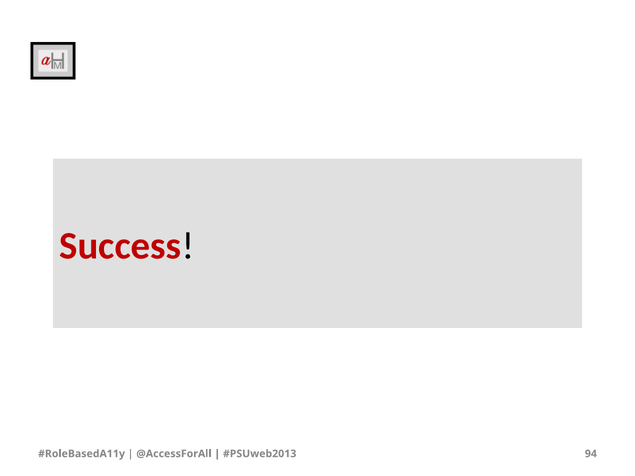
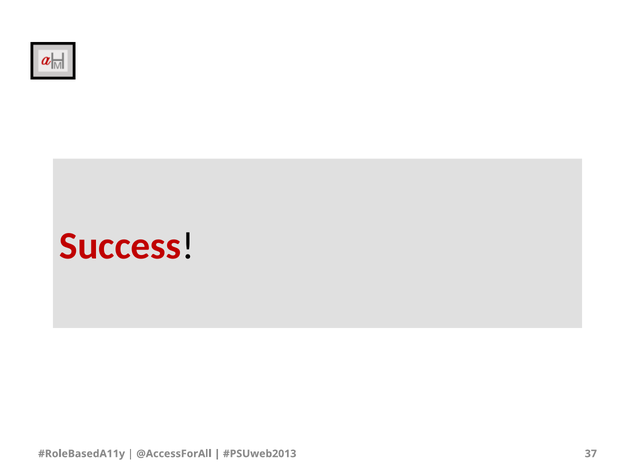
94: 94 -> 37
